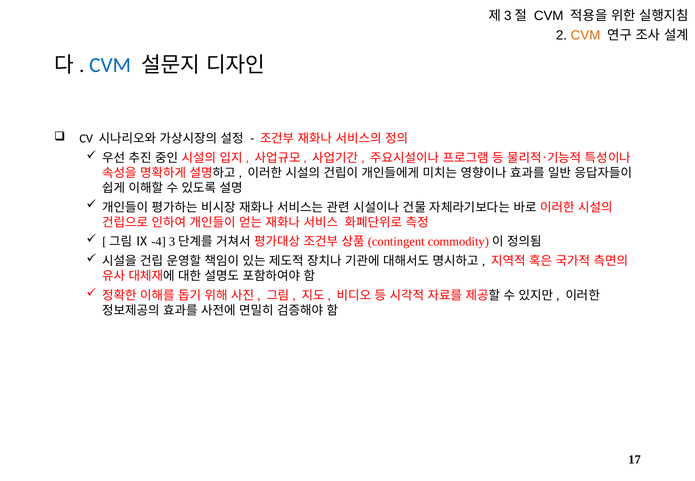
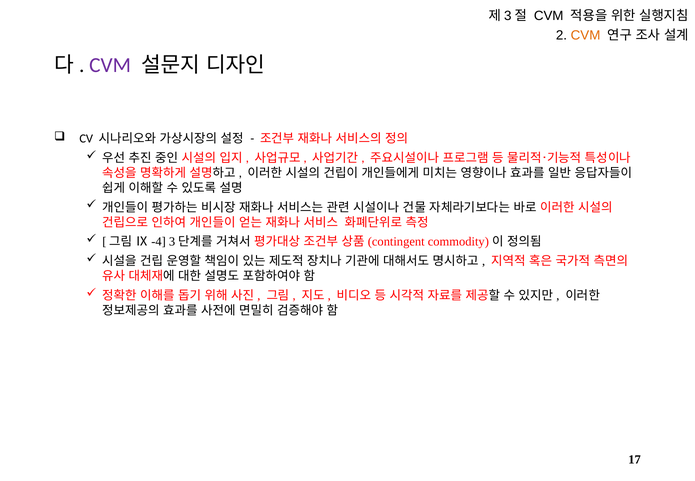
CVM at (110, 65) colour: blue -> purple
